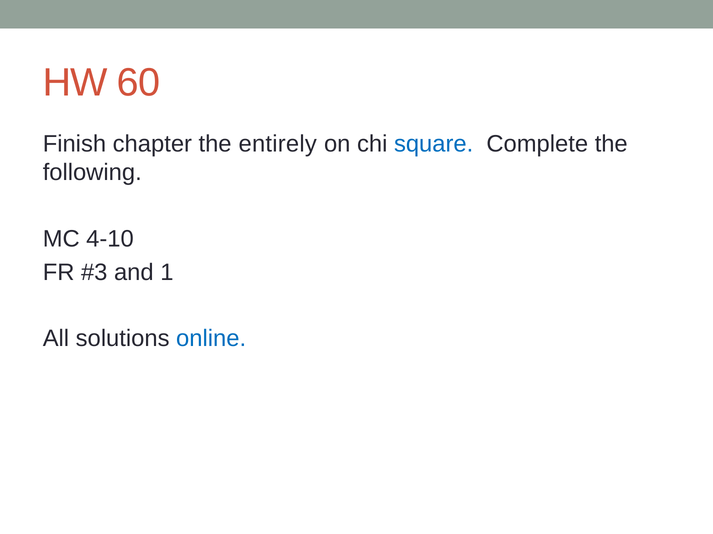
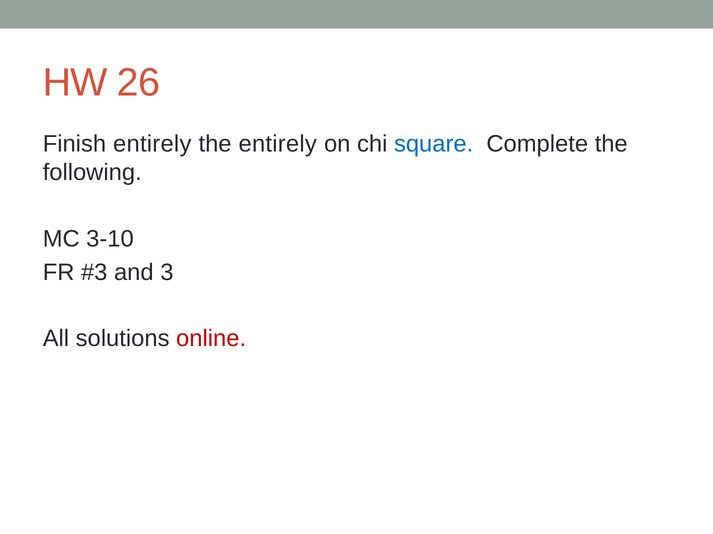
60: 60 -> 26
Finish chapter: chapter -> entirely
4-10: 4-10 -> 3-10
1: 1 -> 3
online colour: blue -> red
